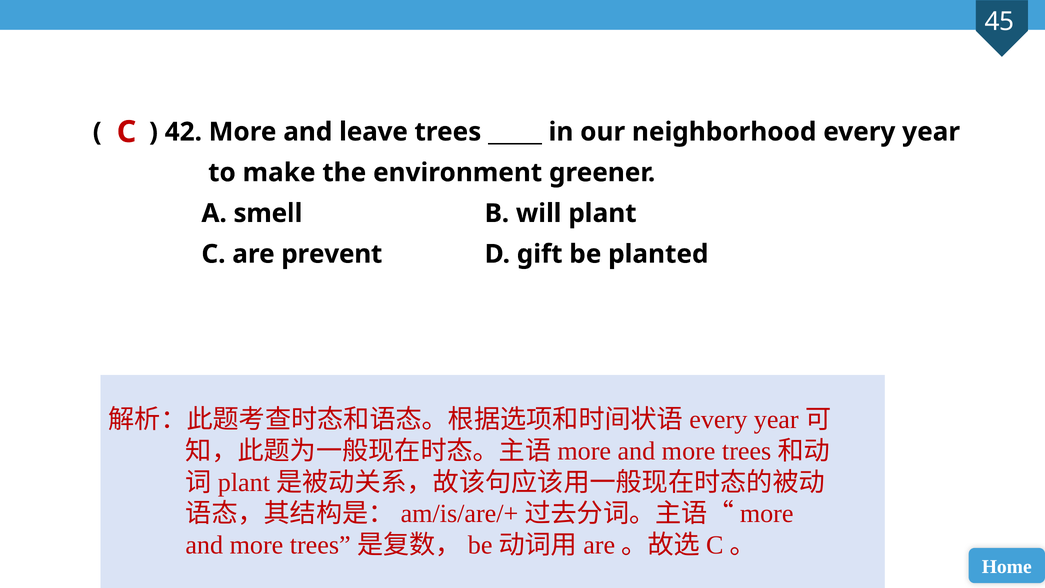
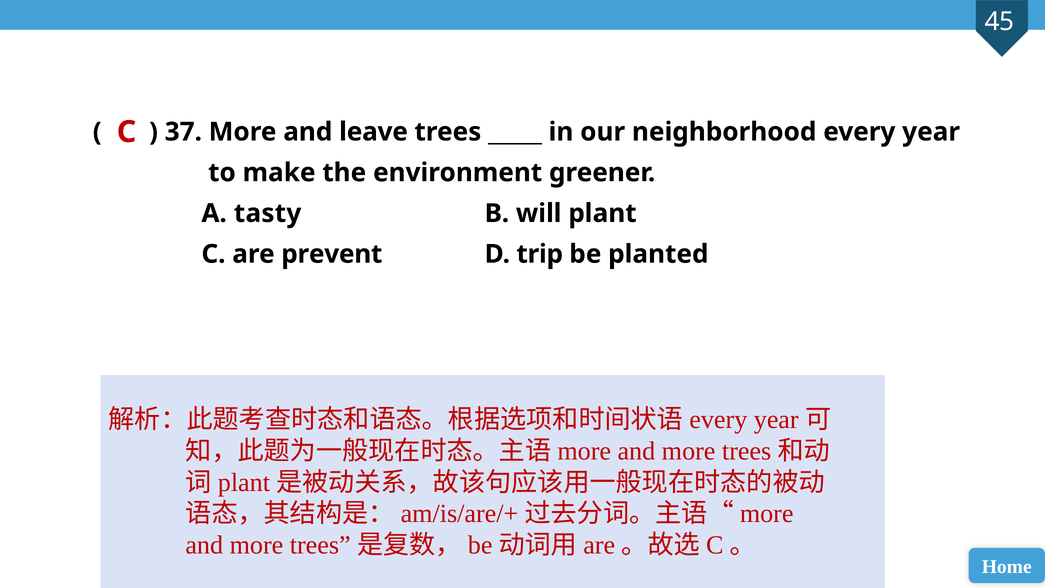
42: 42 -> 37
smell: smell -> tasty
gift: gift -> trip
